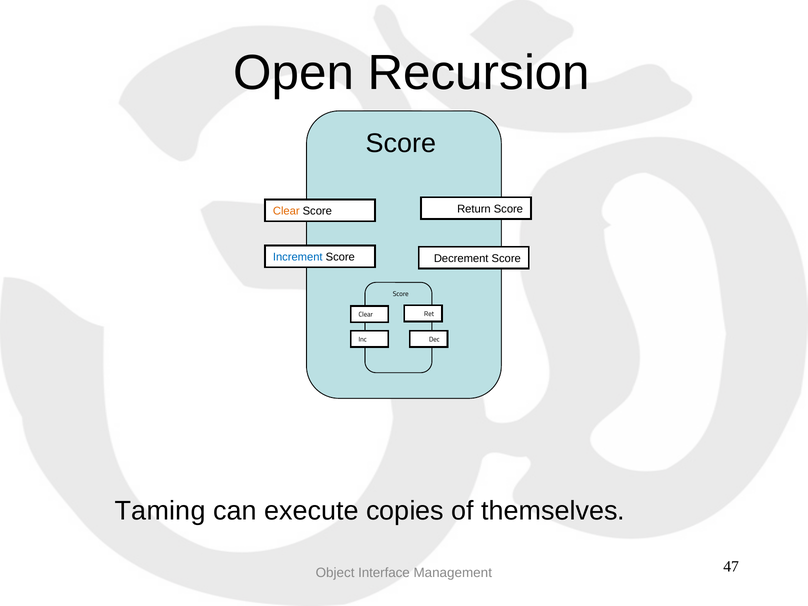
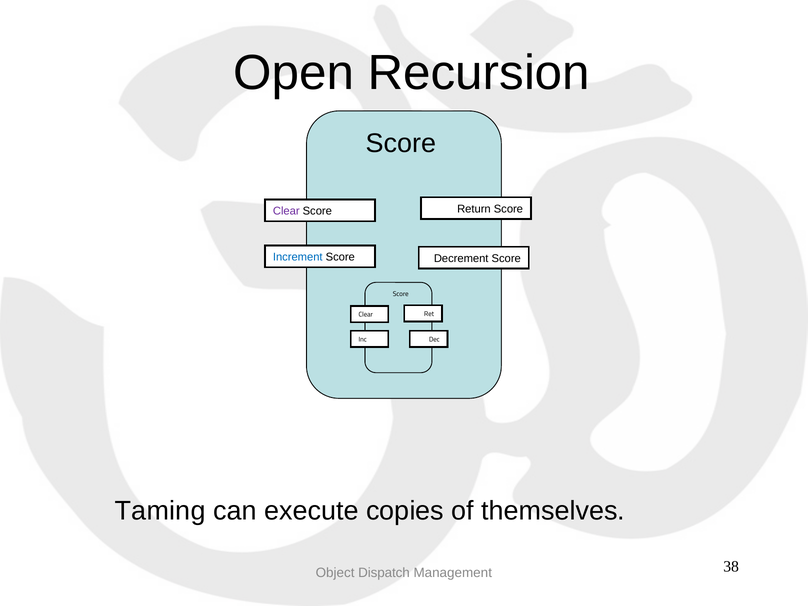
Clear at (286, 211) colour: orange -> purple
Interface: Interface -> Dispatch
47: 47 -> 38
